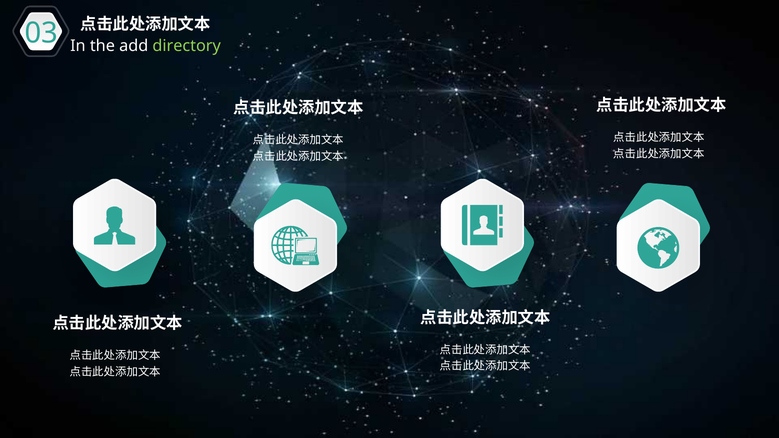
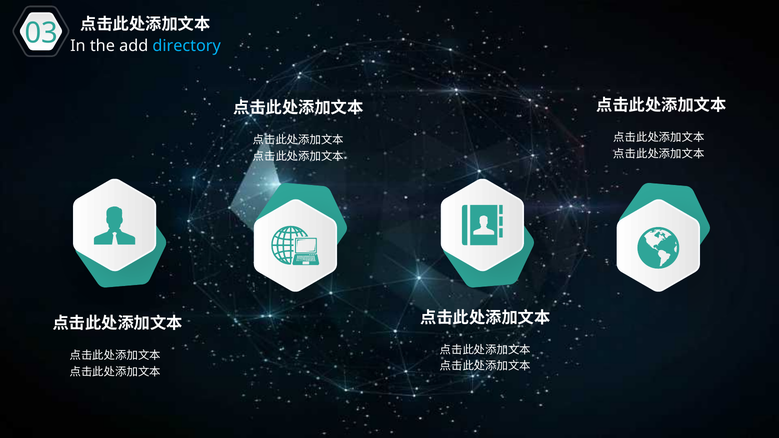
directory colour: light green -> light blue
